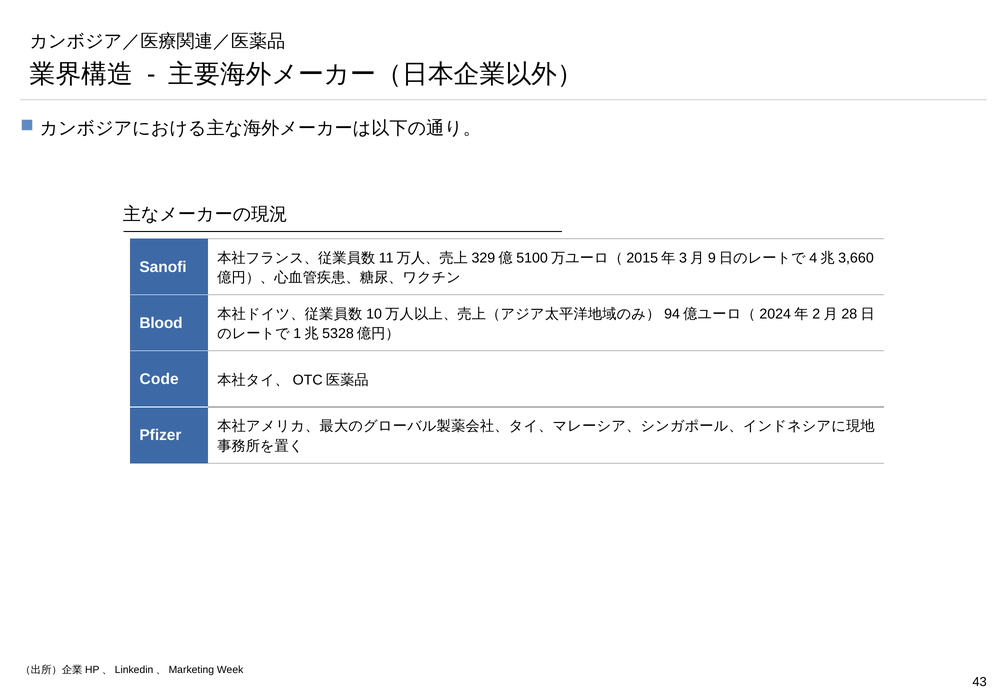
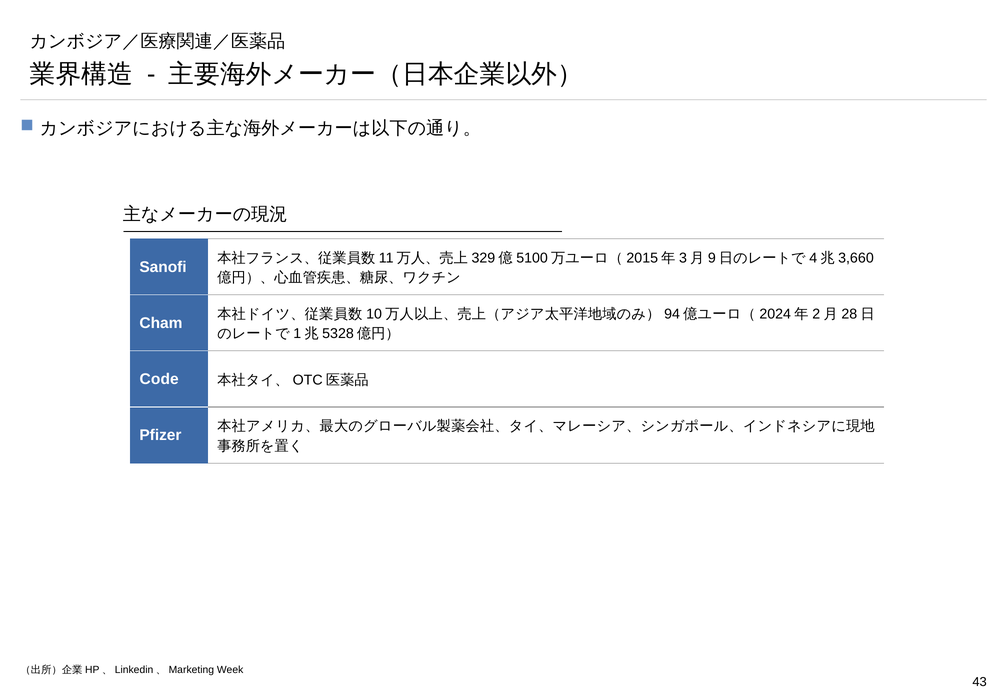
Blood: Blood -> Cham
